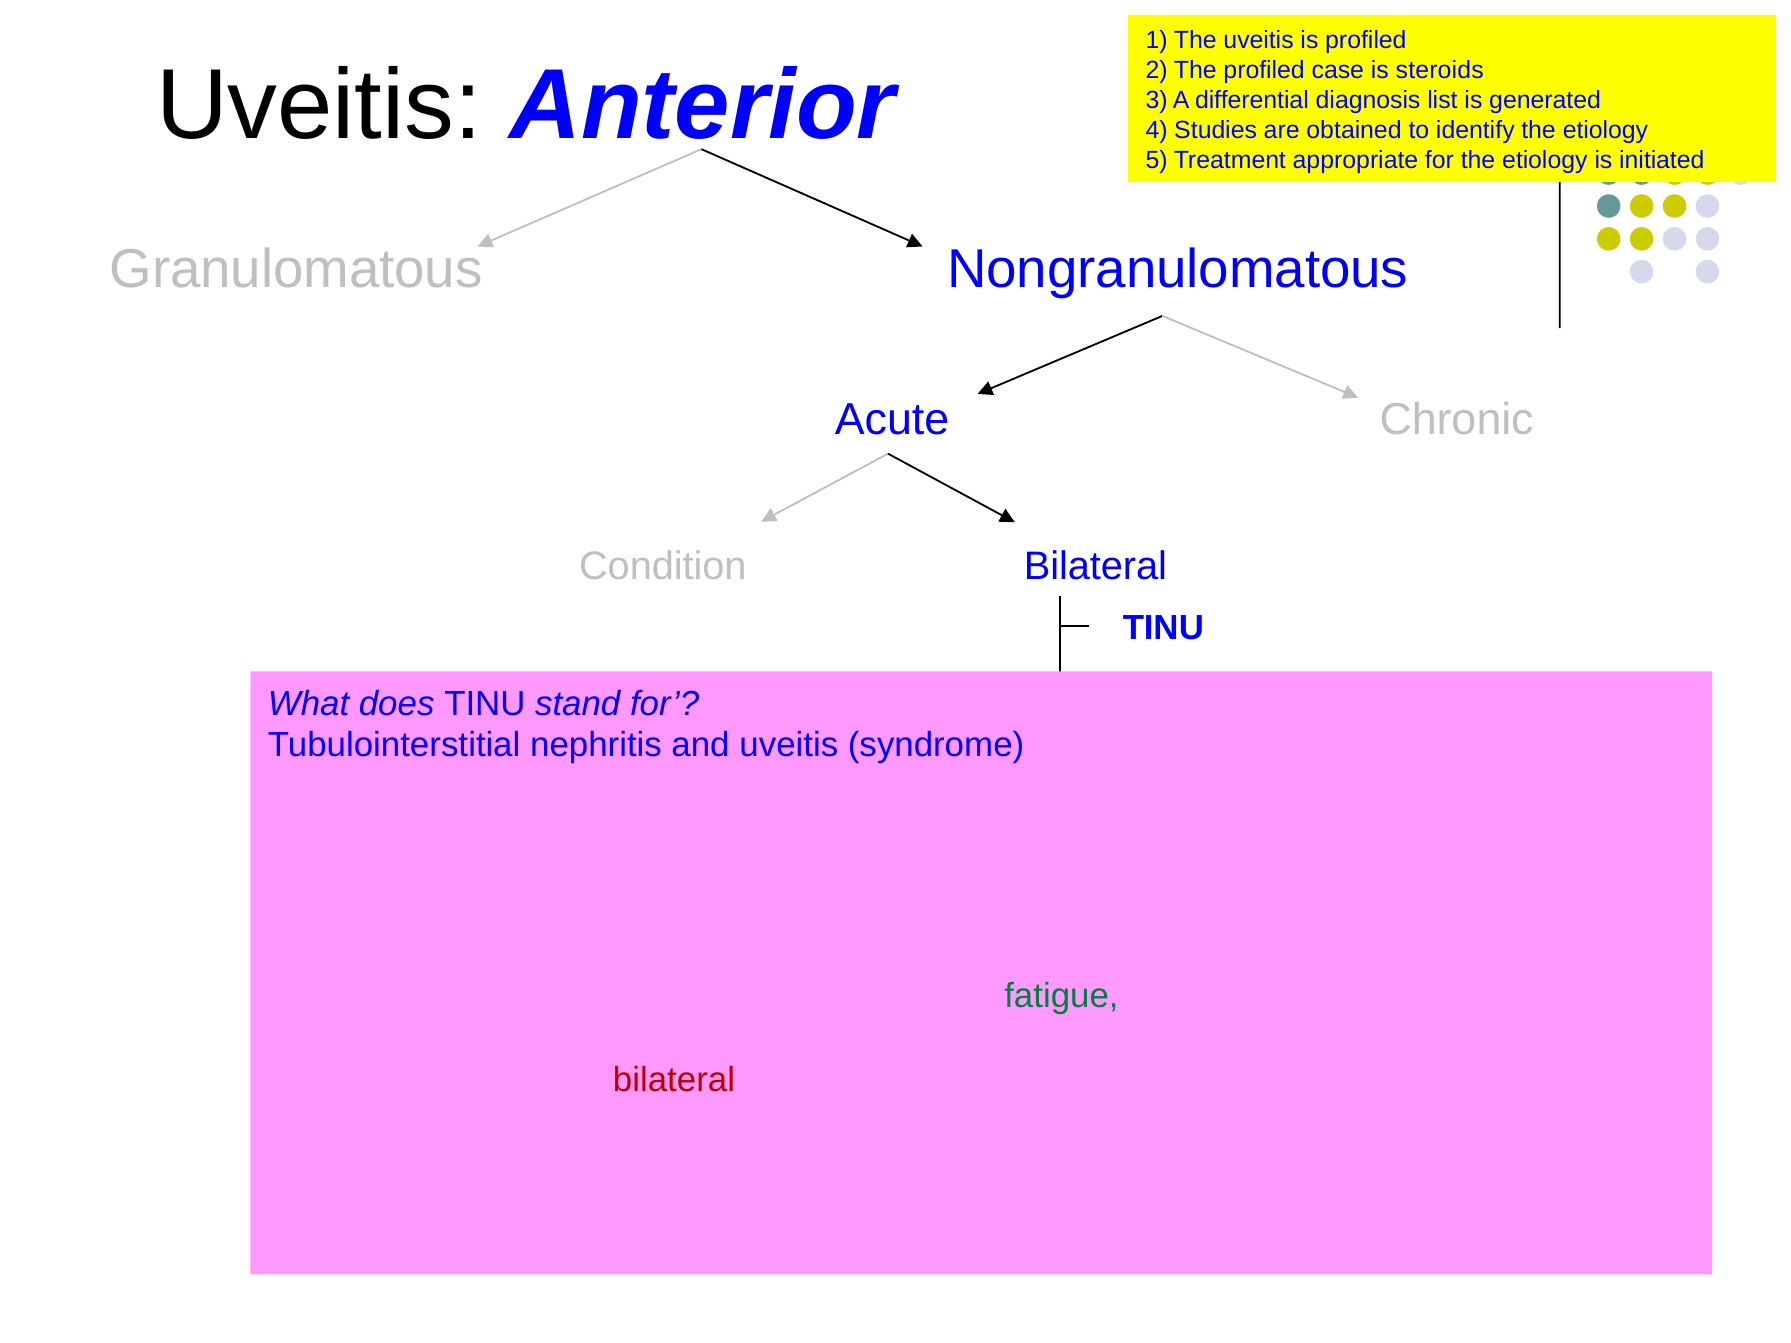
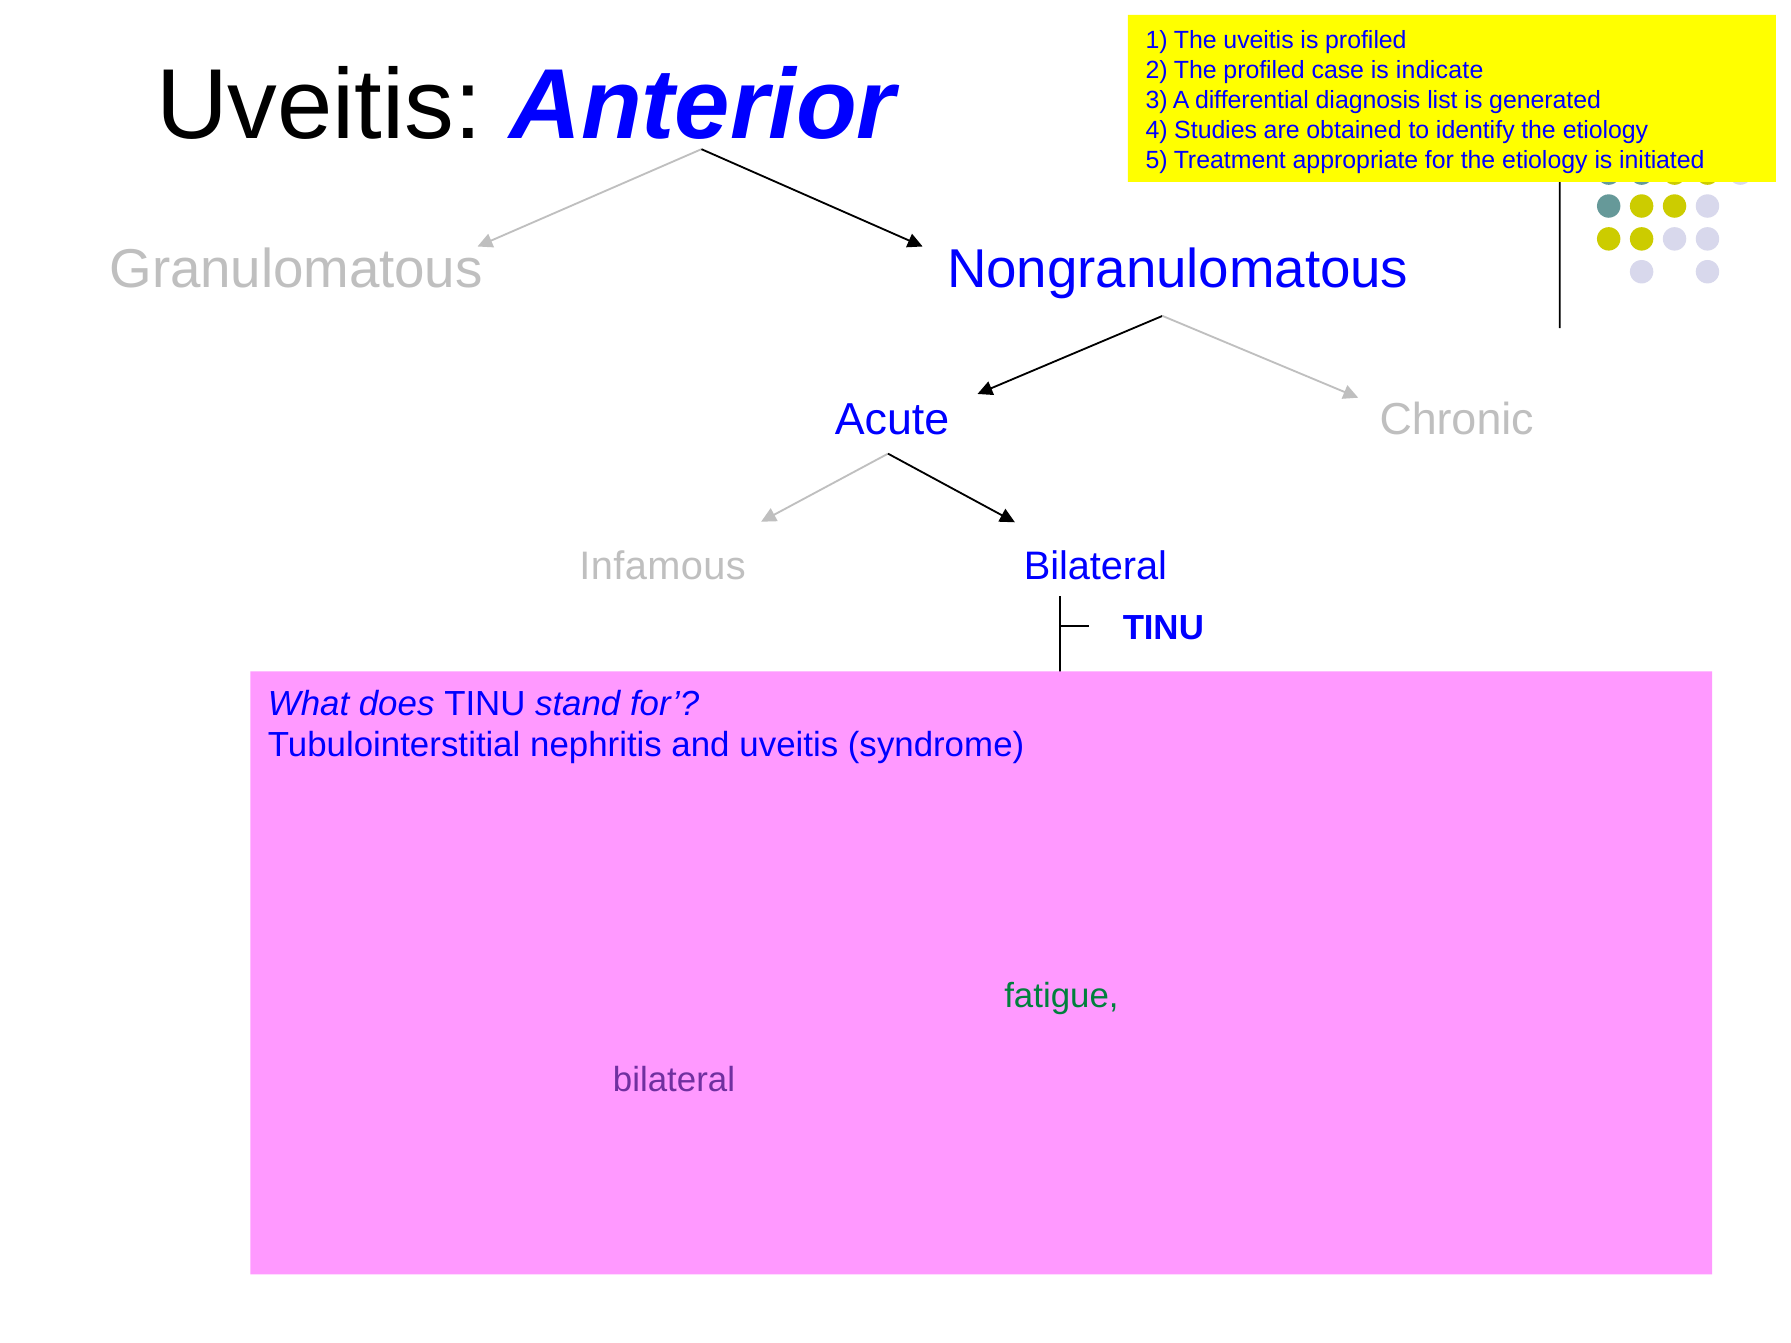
steroids: steroids -> indicate
Condition: Condition -> Infamous
bilateral at (674, 1080) colour: red -> purple
